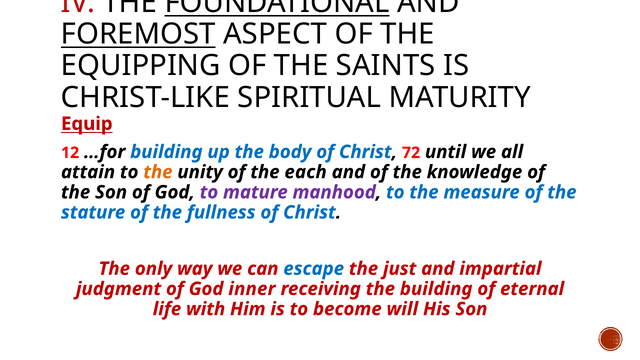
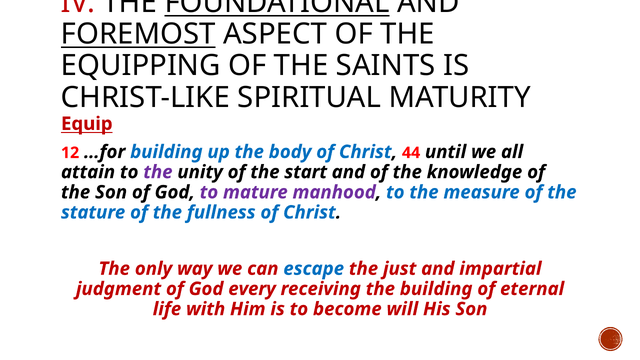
72: 72 -> 44
the at (158, 172) colour: orange -> purple
each: each -> start
inner: inner -> every
